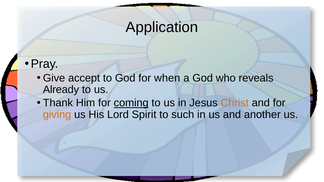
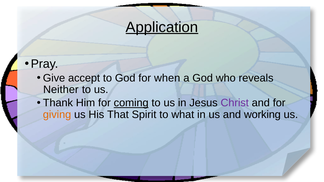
Application underline: none -> present
Already: Already -> Neither
Christ colour: orange -> purple
Lord: Lord -> That
such: such -> what
another: another -> working
